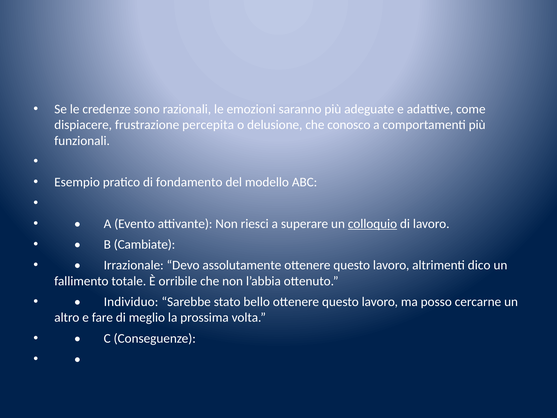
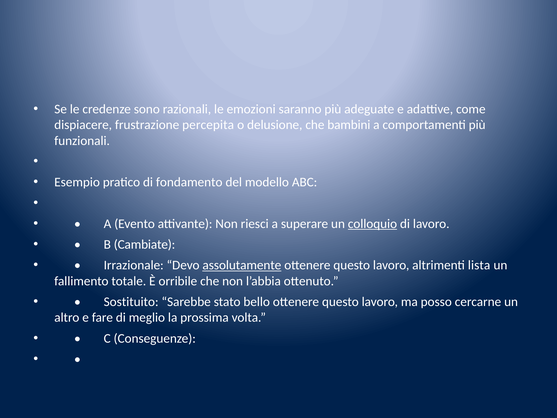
conosco: conosco -> bambini
assolutamente underline: none -> present
dico: dico -> lista
Individuo: Individuo -> Sostituito
